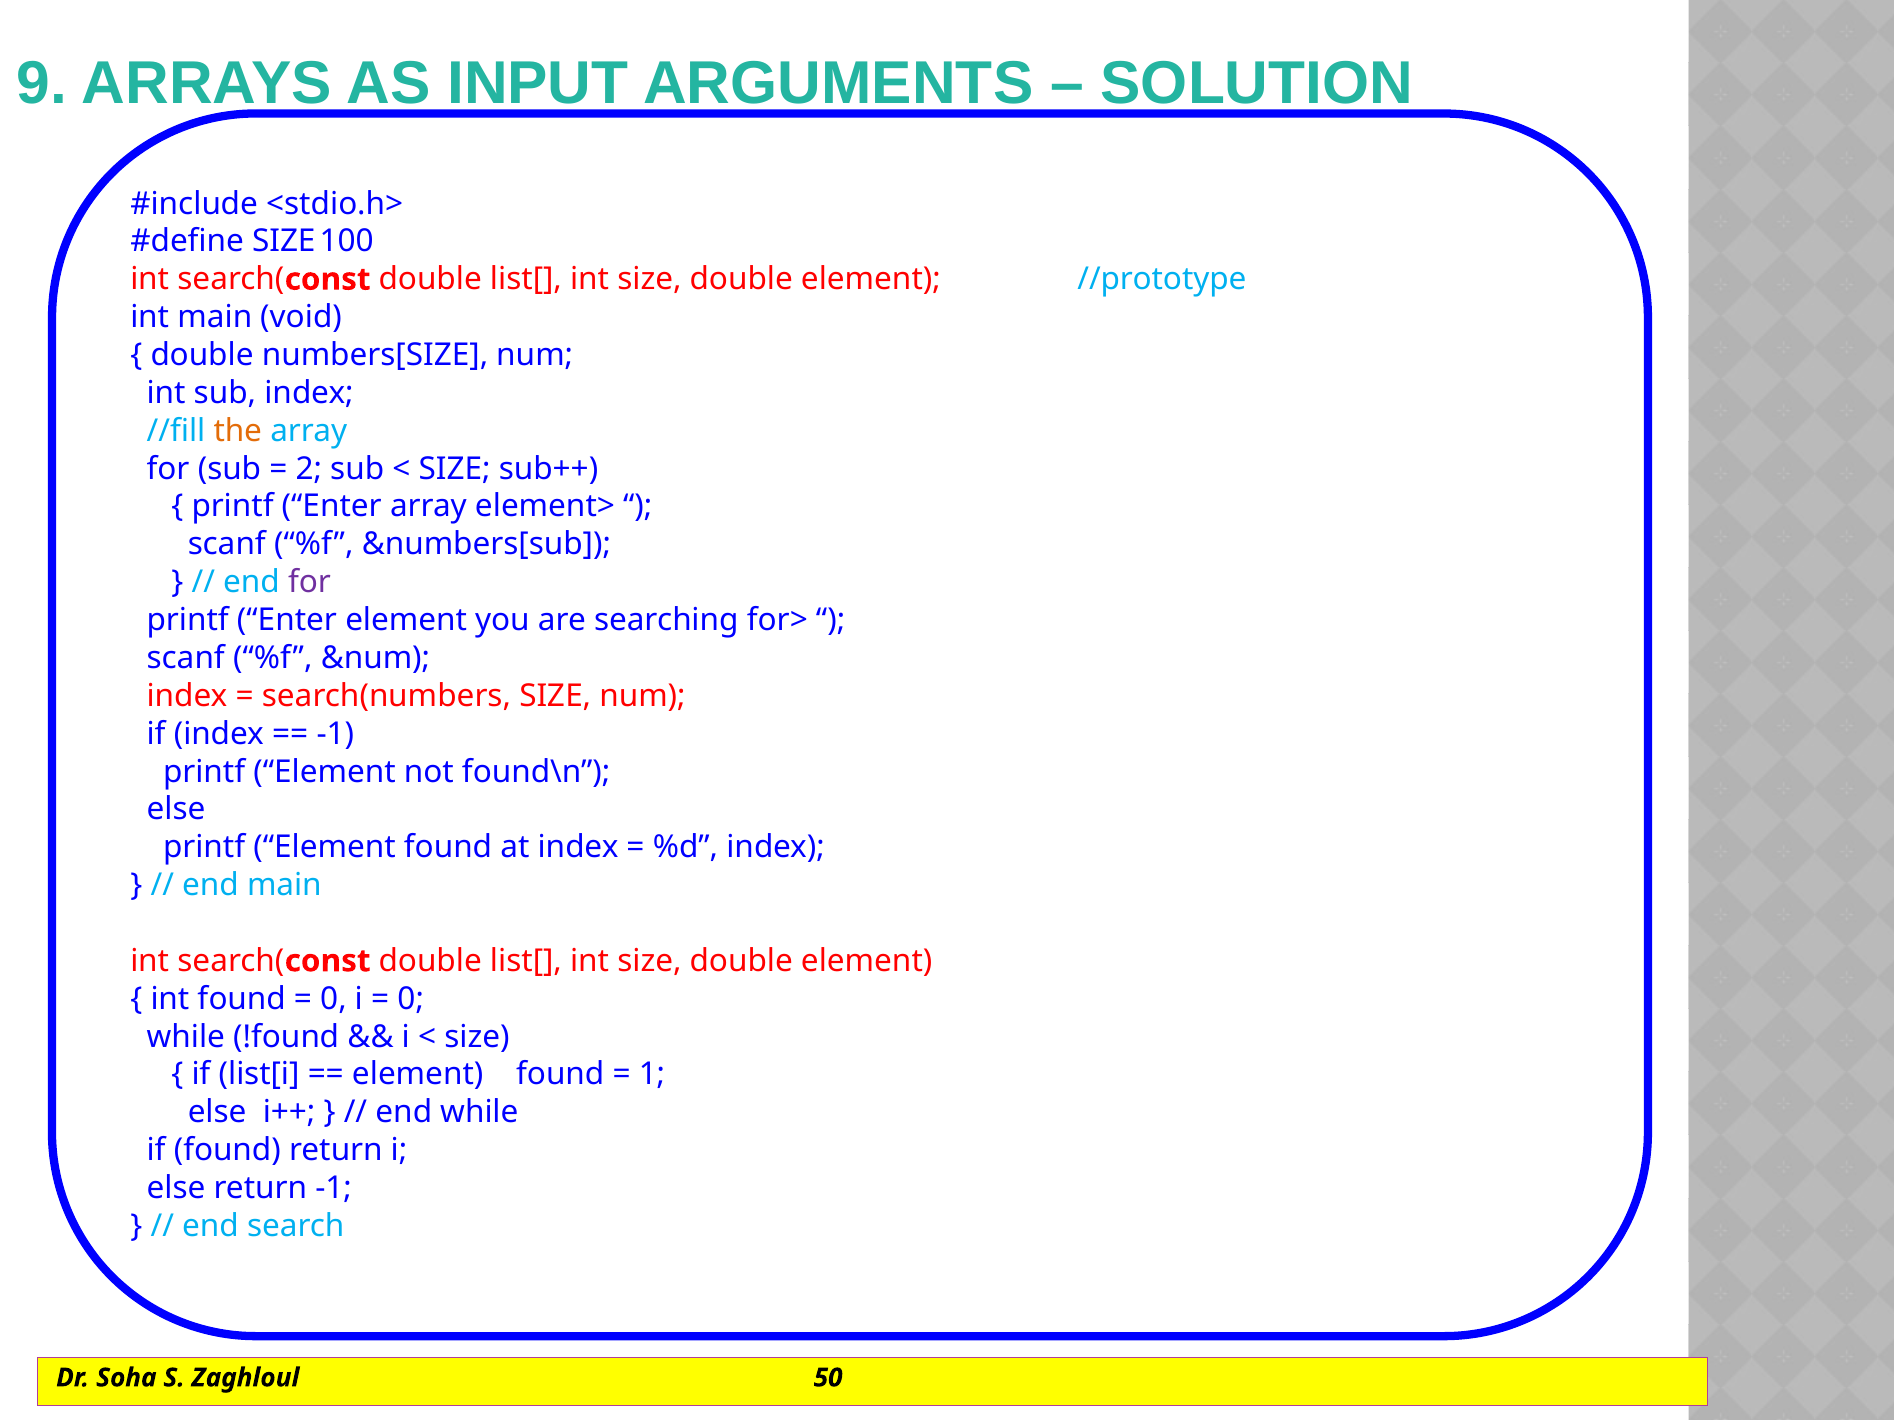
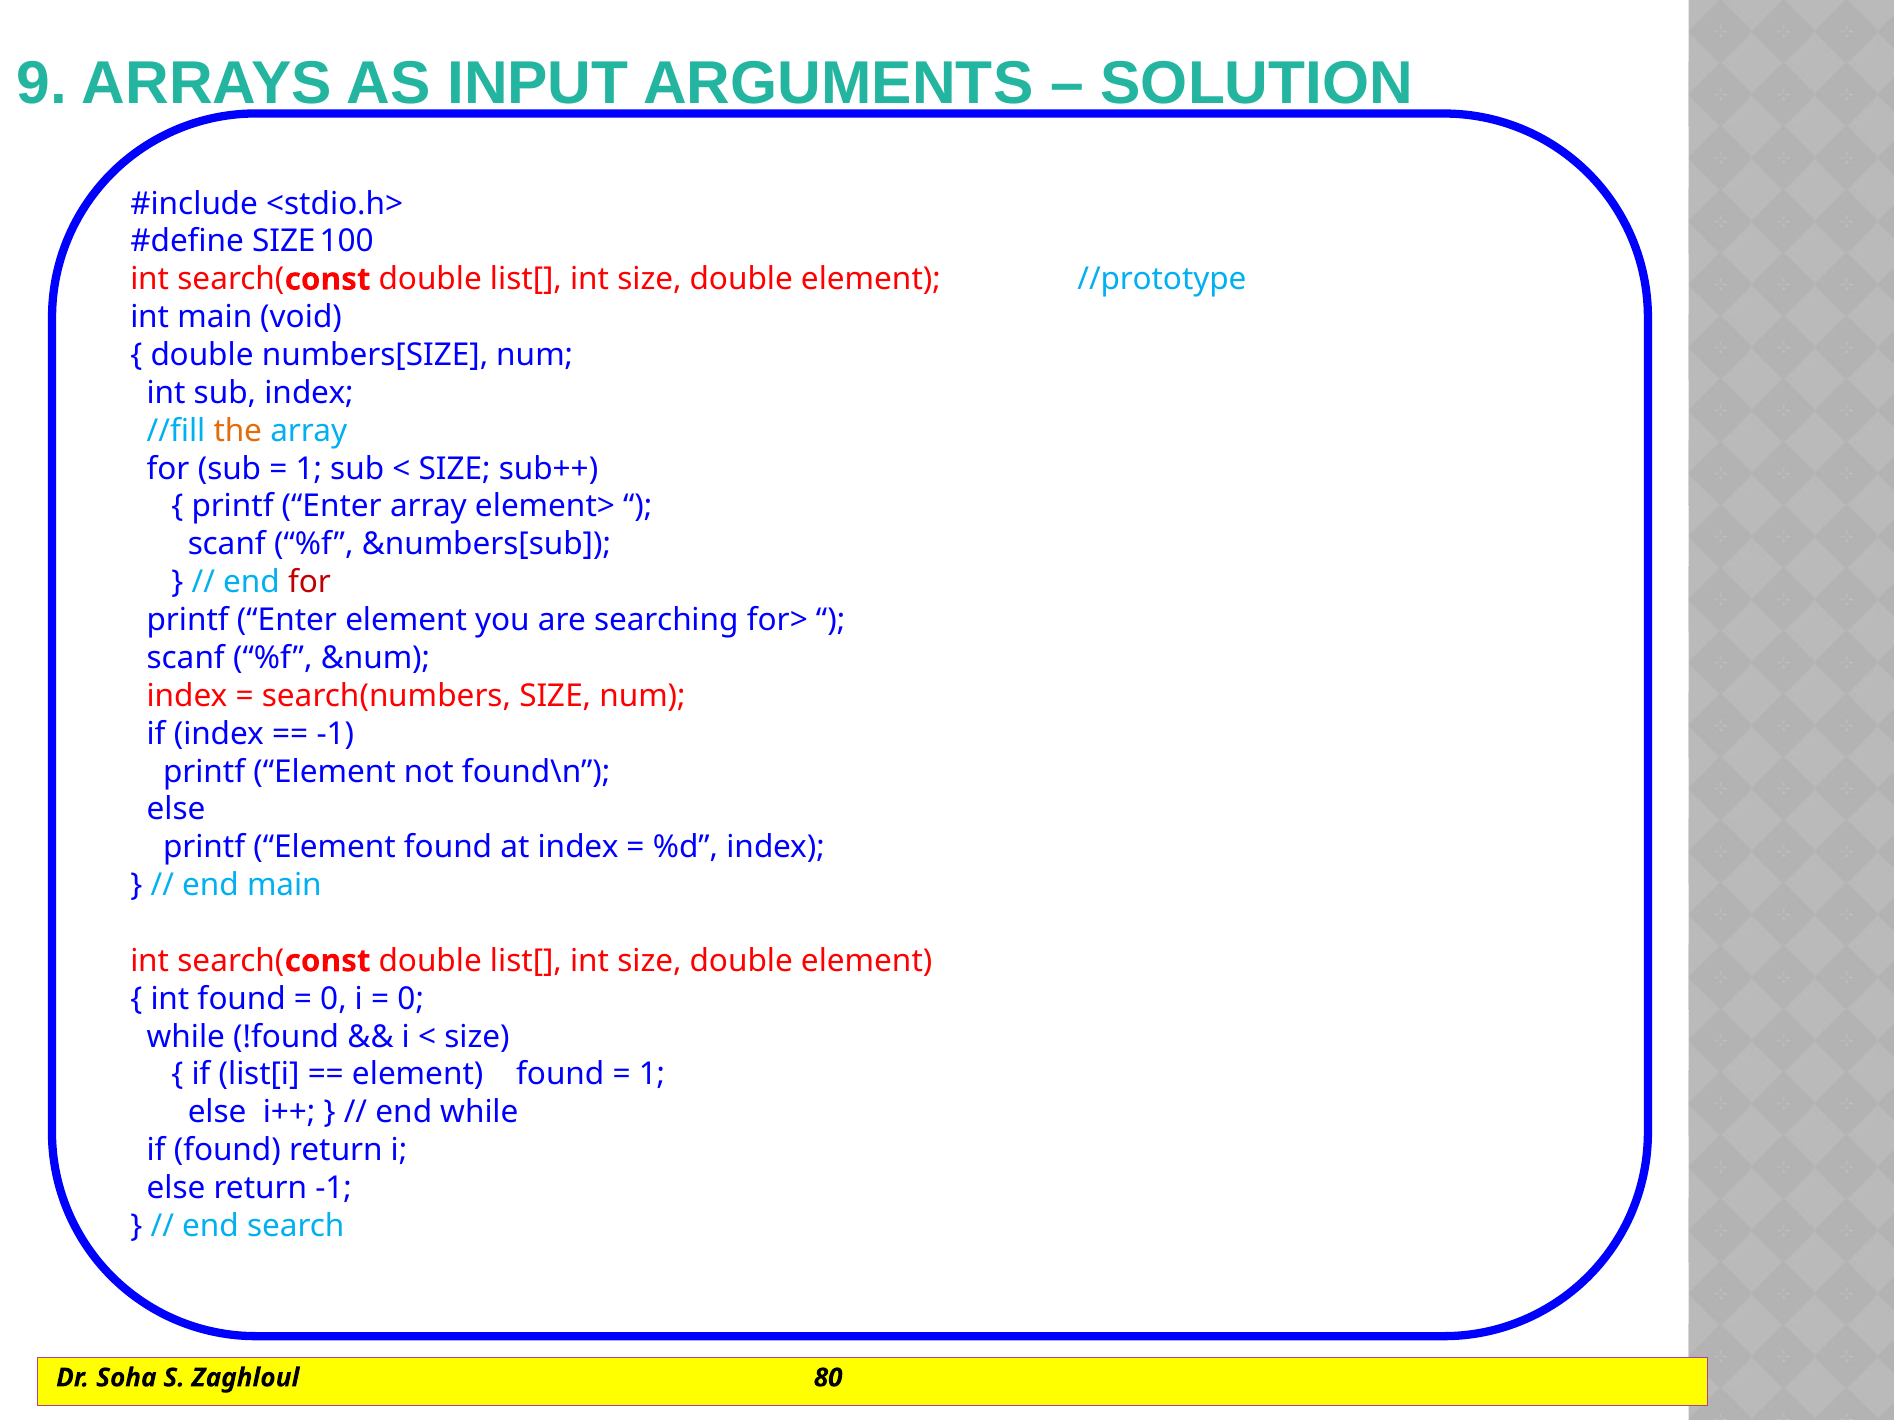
2 at (309, 469): 2 -> 1
for at (310, 582) colour: purple -> red
50: 50 -> 80
